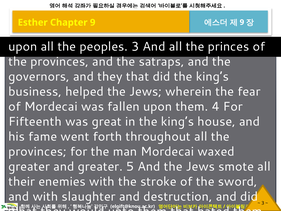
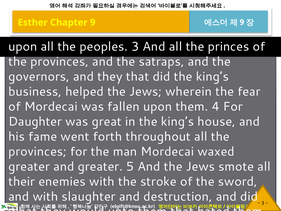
Fifteenth: Fifteenth -> Daughter
